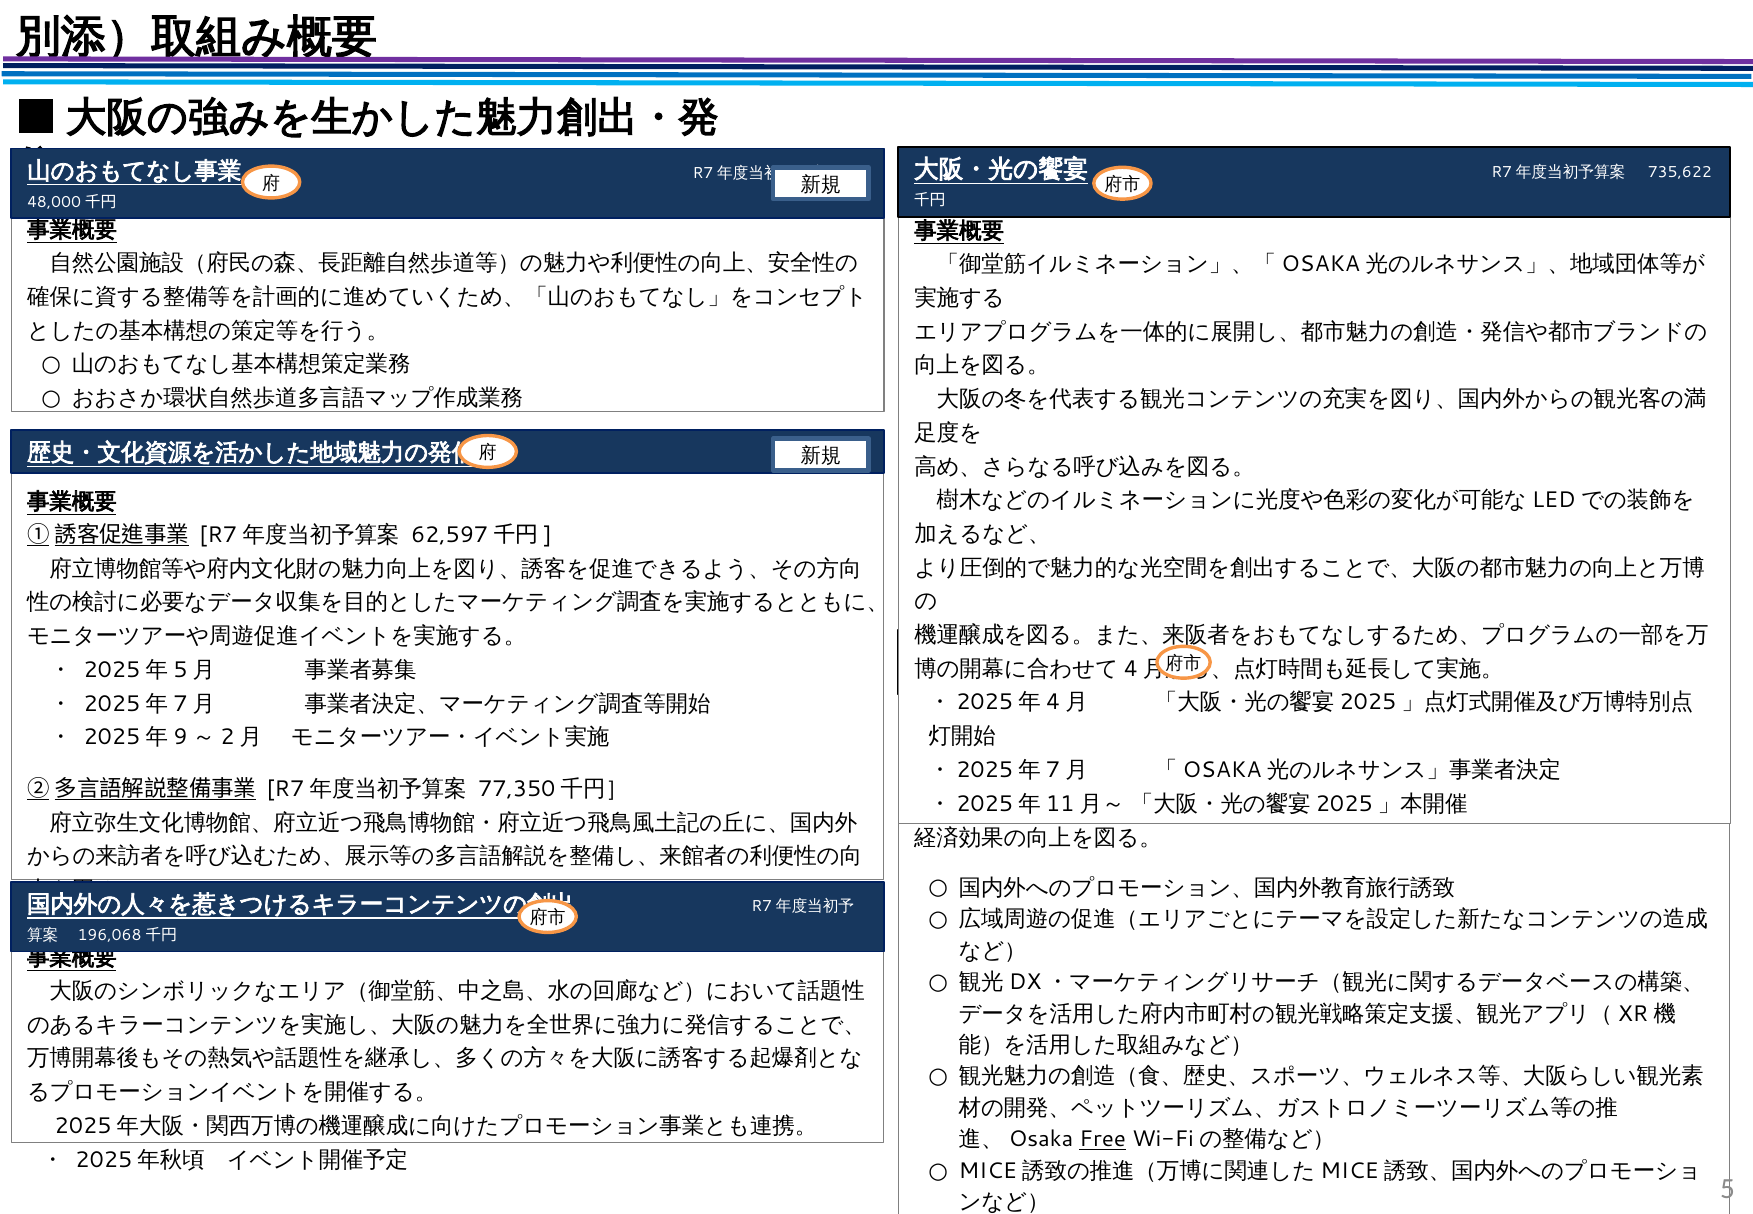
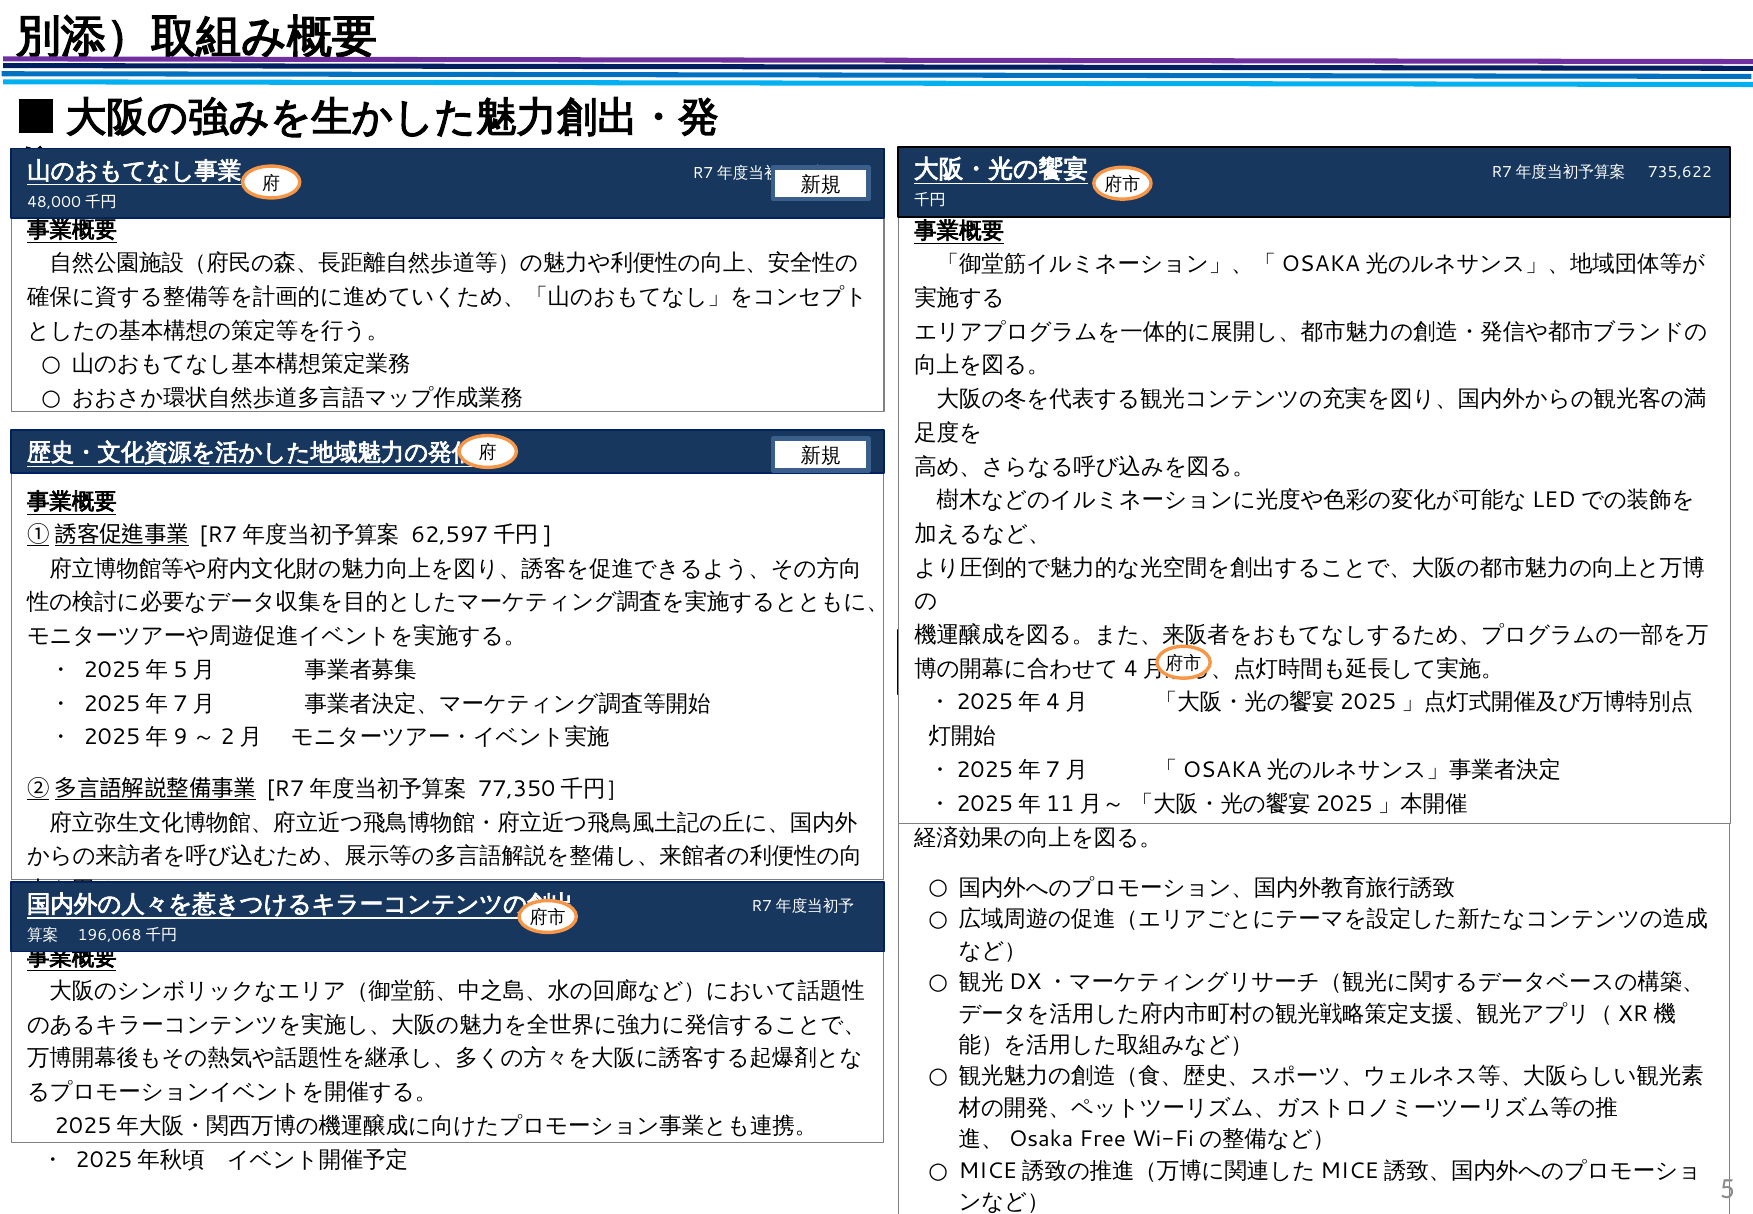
Free underline: present -> none
